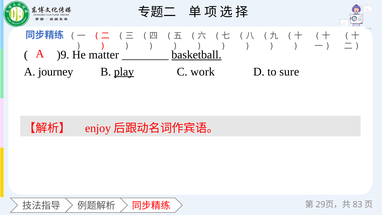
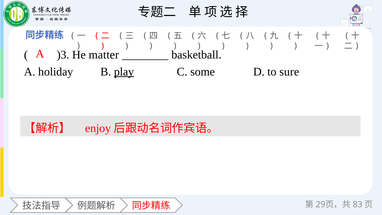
)9: )9 -> )3
basketball underline: present -> none
journey: journey -> holiday
work: work -> some
